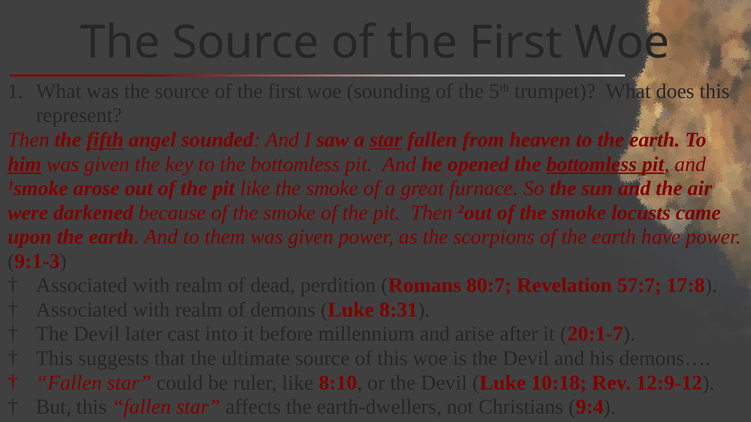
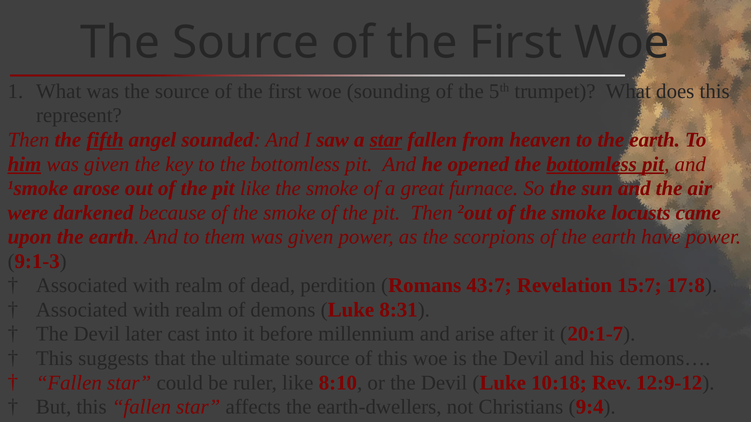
80:7: 80:7 -> 43:7
57:7: 57:7 -> 15:7
